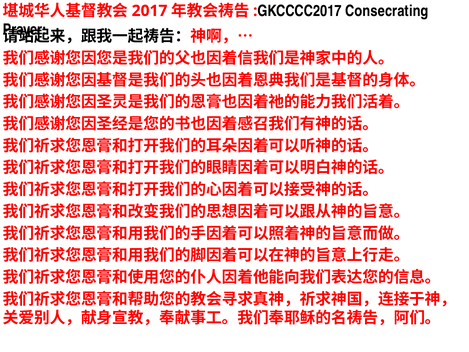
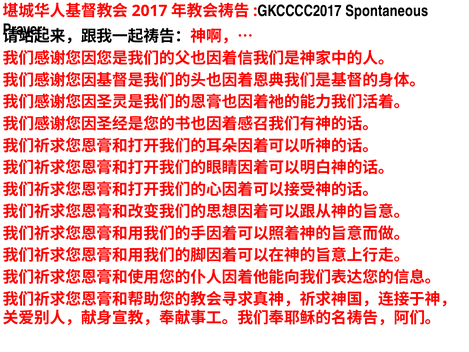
Consecrating: Consecrating -> Spontaneous
